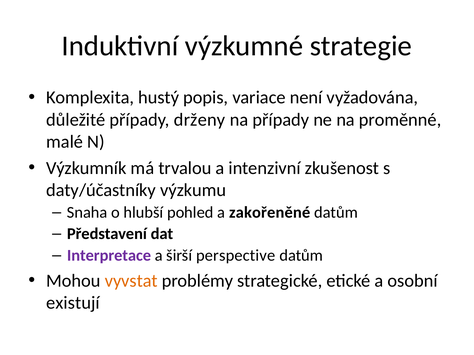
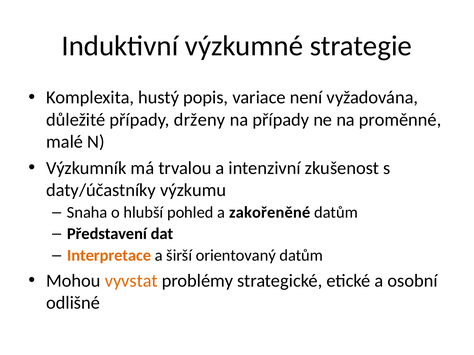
Interpretace colour: purple -> orange
perspective: perspective -> orientovaný
existují: existují -> odlišné
